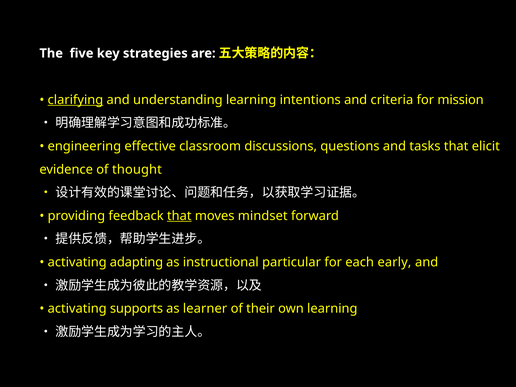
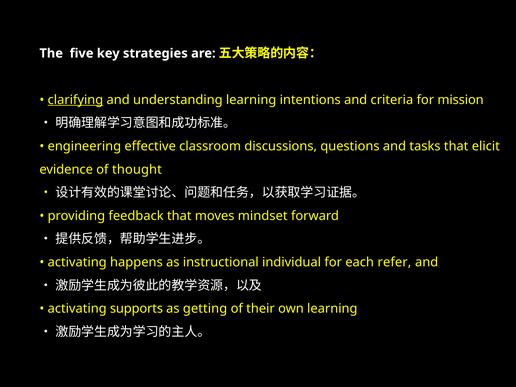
that at (179, 216) underline: present -> none
adapting: adapting -> happens
particular: particular -> individual
early: early -> refer
learner: learner -> getting
